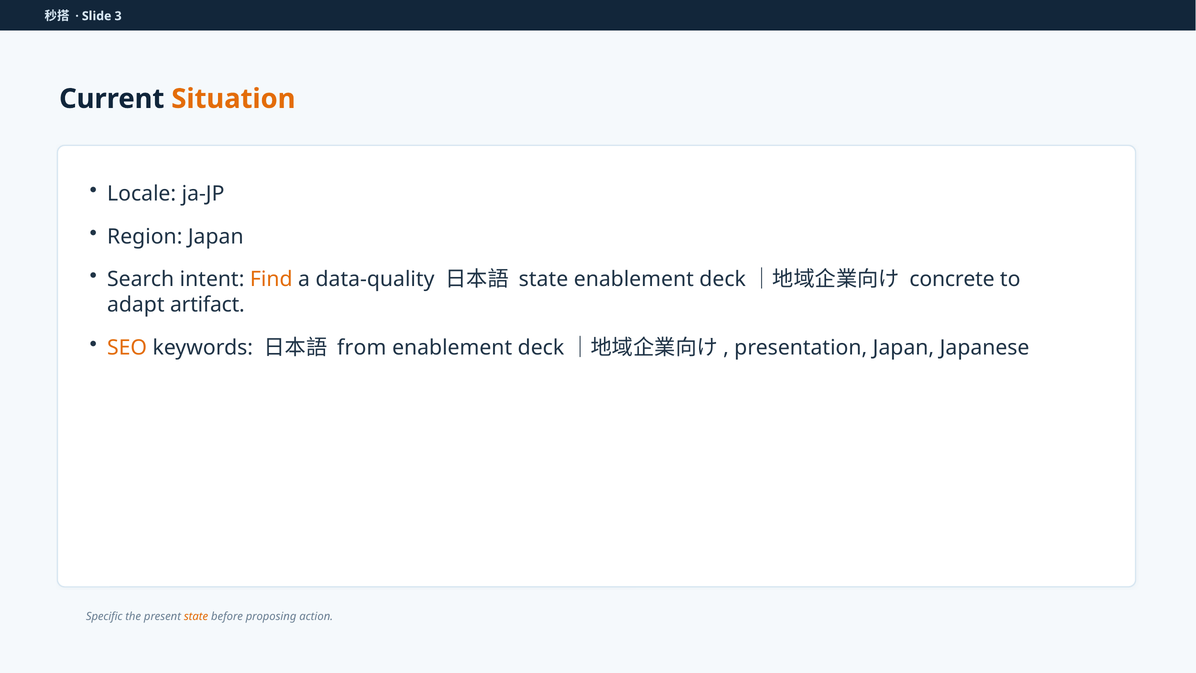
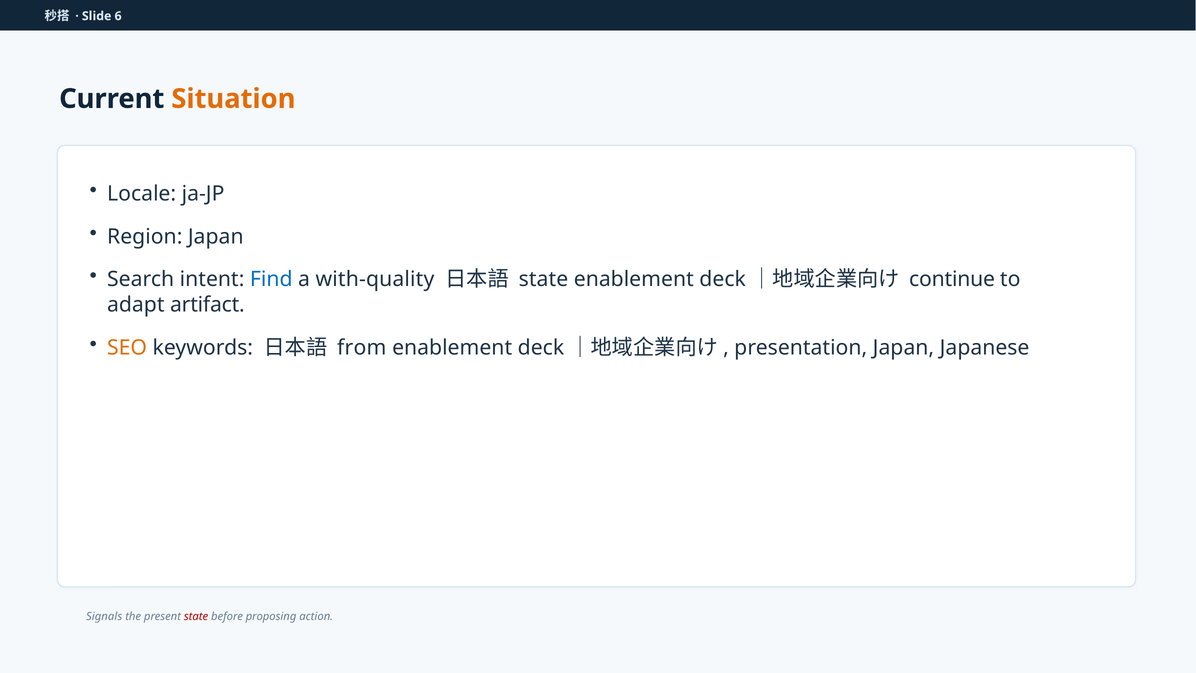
3: 3 -> 6
Find colour: orange -> blue
data-quality: data-quality -> with-quality
concrete: concrete -> continue
Specific: Specific -> Signals
state at (196, 616) colour: orange -> red
